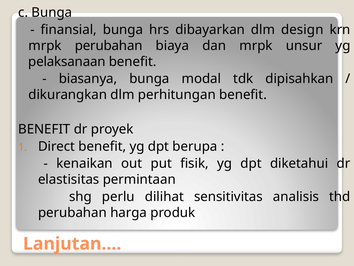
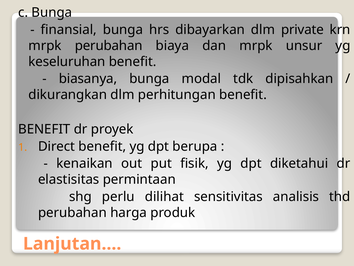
design: design -> private
pelaksanaan: pelaksanaan -> keseluruhan
